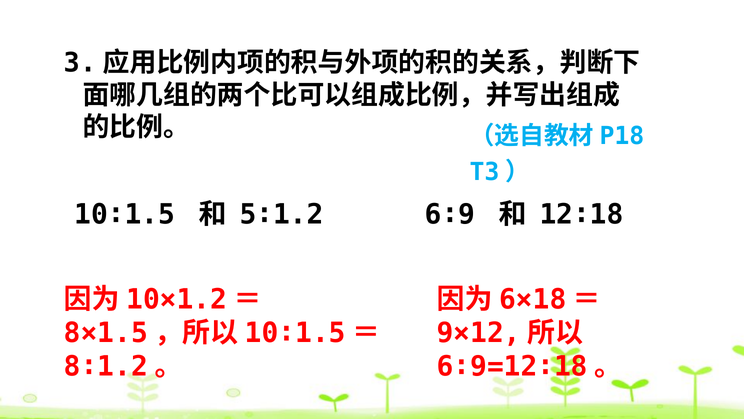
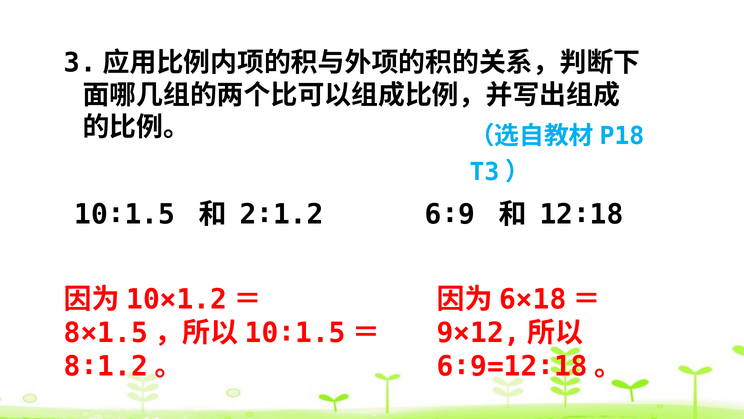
5∶1.2: 5∶1.2 -> 2∶1.2
